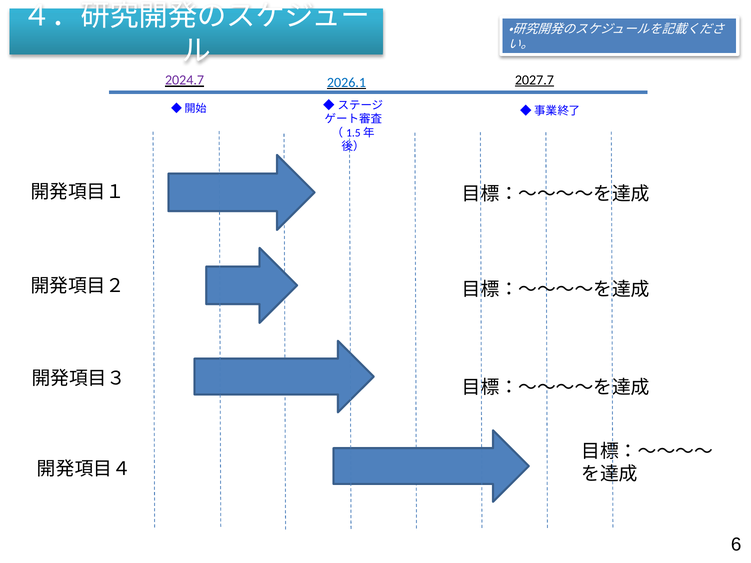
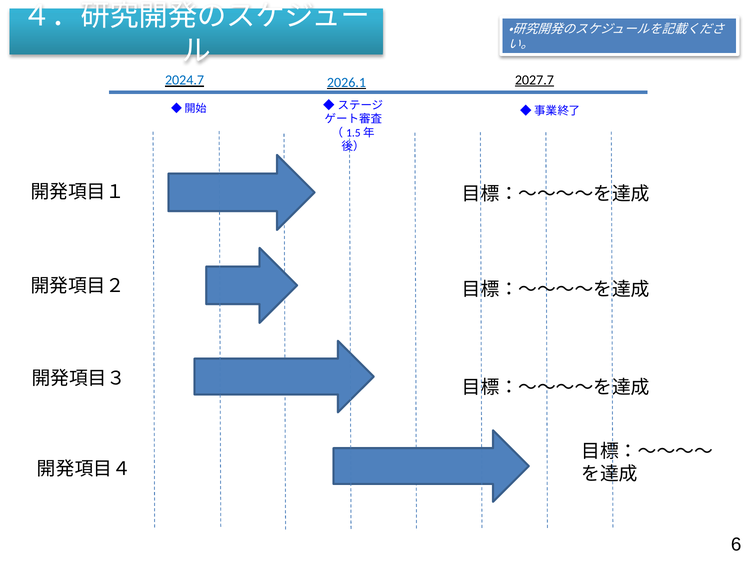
2024.7 colour: purple -> blue
